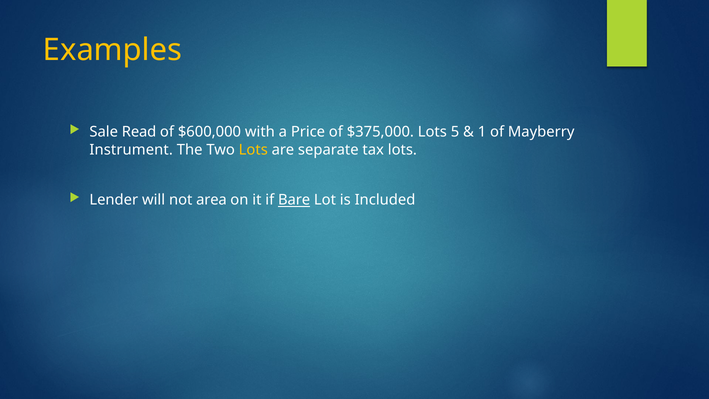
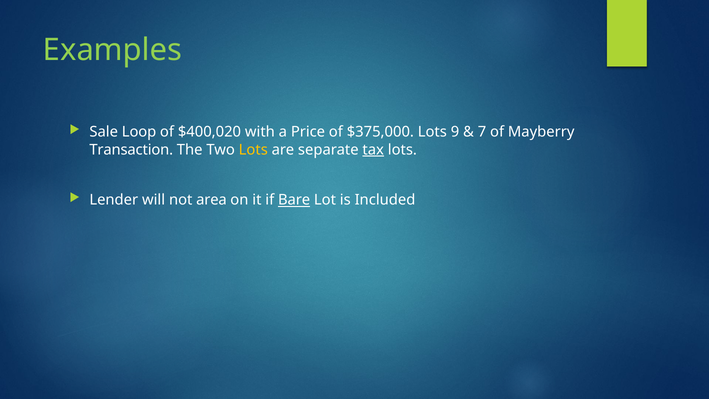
Examples colour: yellow -> light green
Read: Read -> Loop
$600,000: $600,000 -> $400,020
5: 5 -> 9
1: 1 -> 7
Instrument: Instrument -> Transaction
tax underline: none -> present
